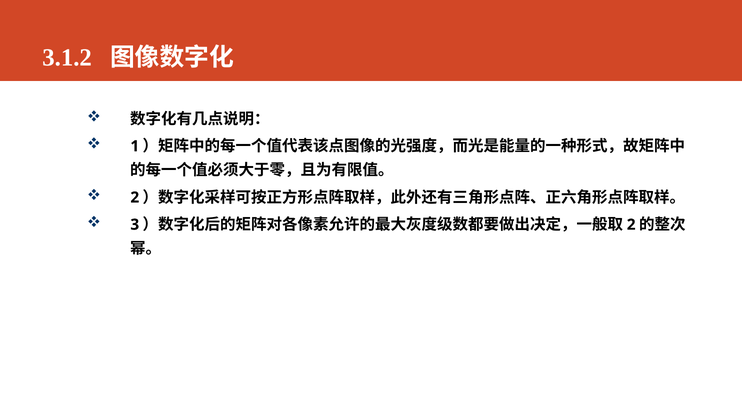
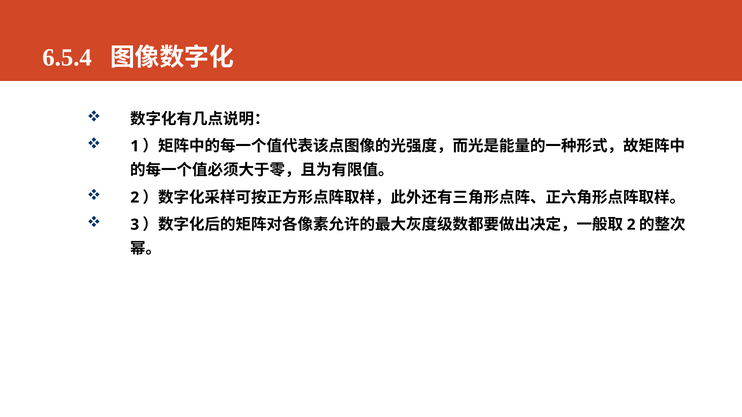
3.1.2: 3.1.2 -> 6.5.4
